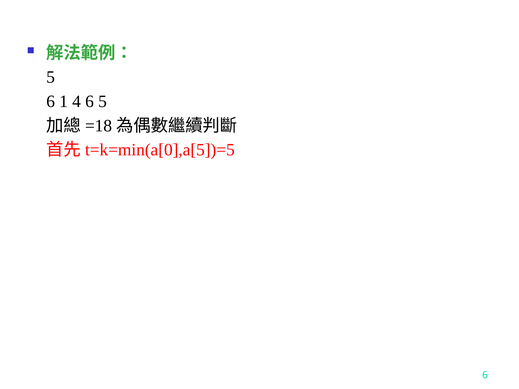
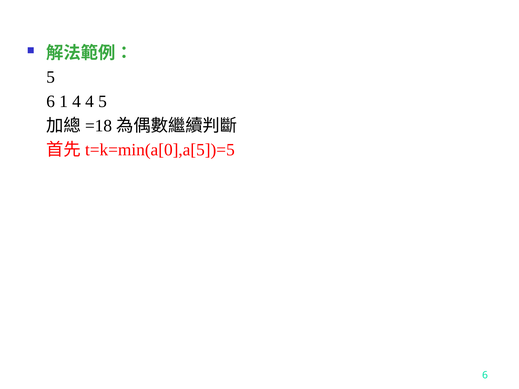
4 6: 6 -> 4
